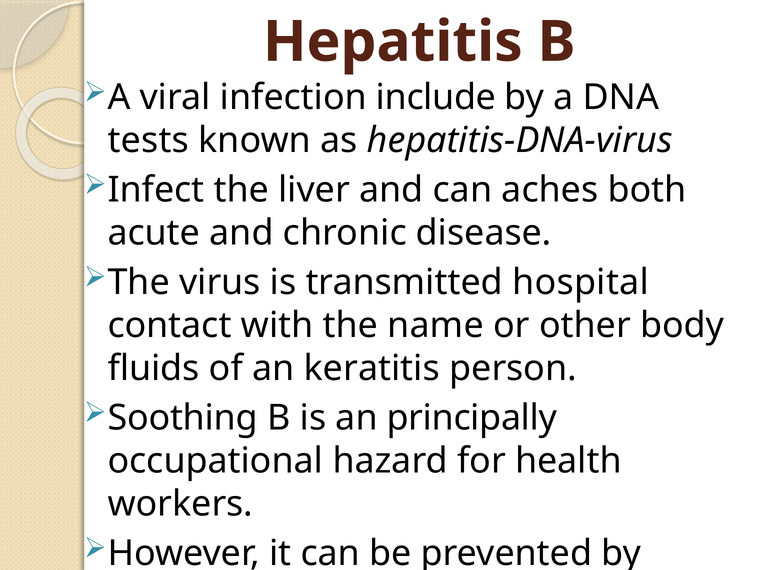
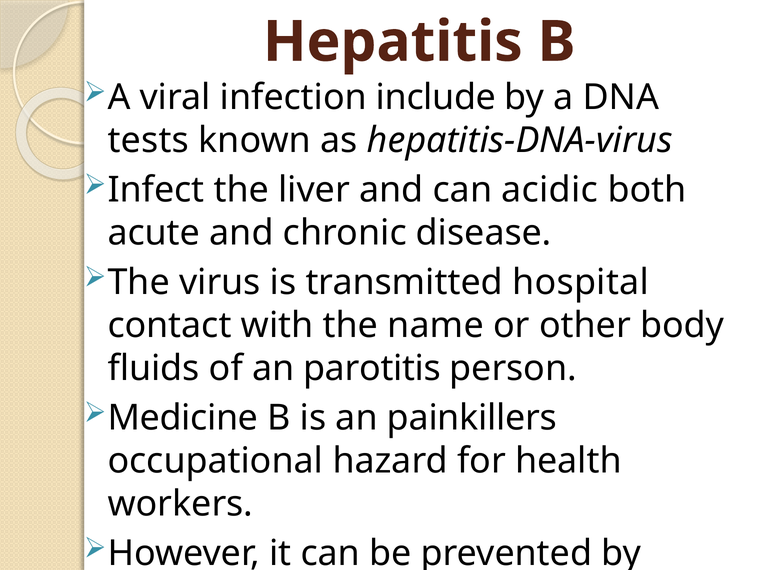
aches: aches -> acidic
keratitis: keratitis -> parotitis
Soothing: Soothing -> Medicine
principally: principally -> painkillers
